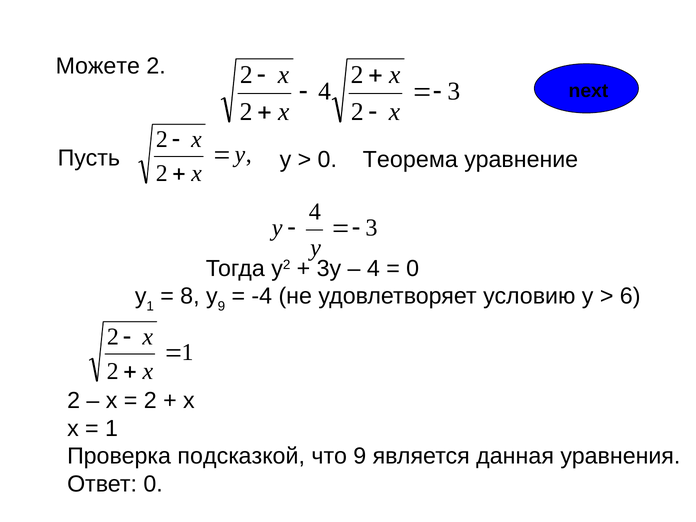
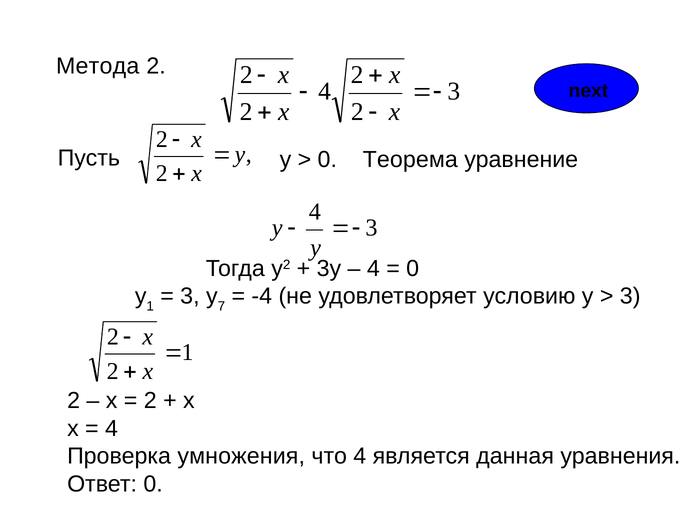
Можете: Можете -> Метода
8 at (190, 296): 8 -> 3
9 at (221, 306): 9 -> 7
6 at (630, 296): 6 -> 3
1 at (112, 428): 1 -> 4
подсказкой: подсказкой -> умножения
что 9: 9 -> 4
